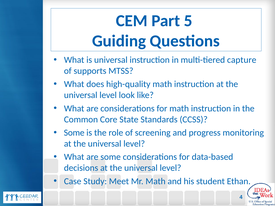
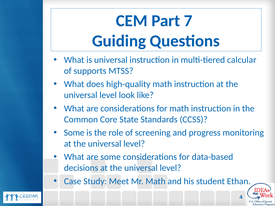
5: 5 -> 7
capture: capture -> calcular
